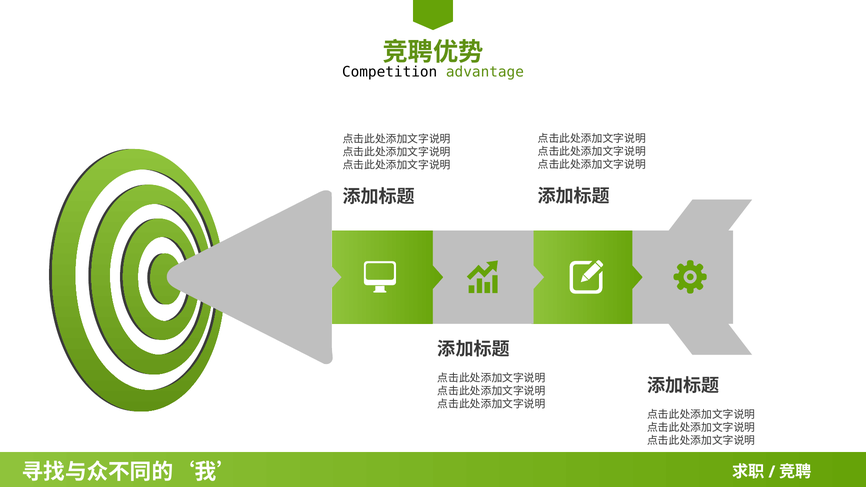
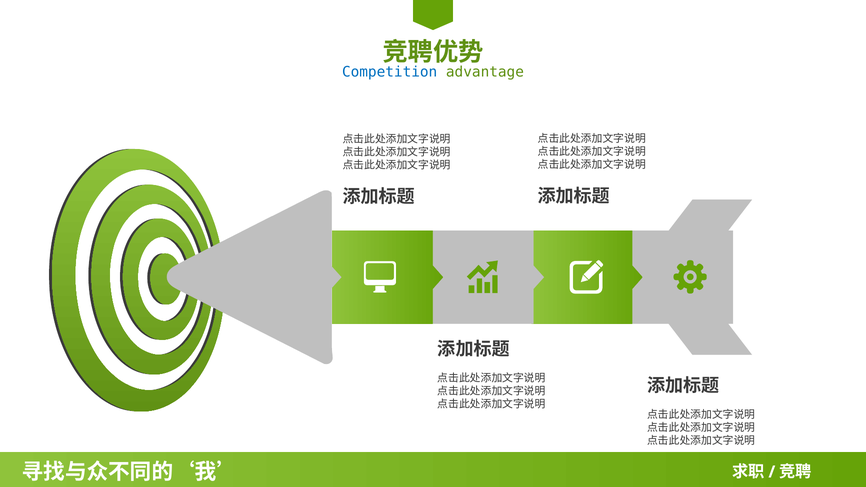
Competition colour: black -> blue
